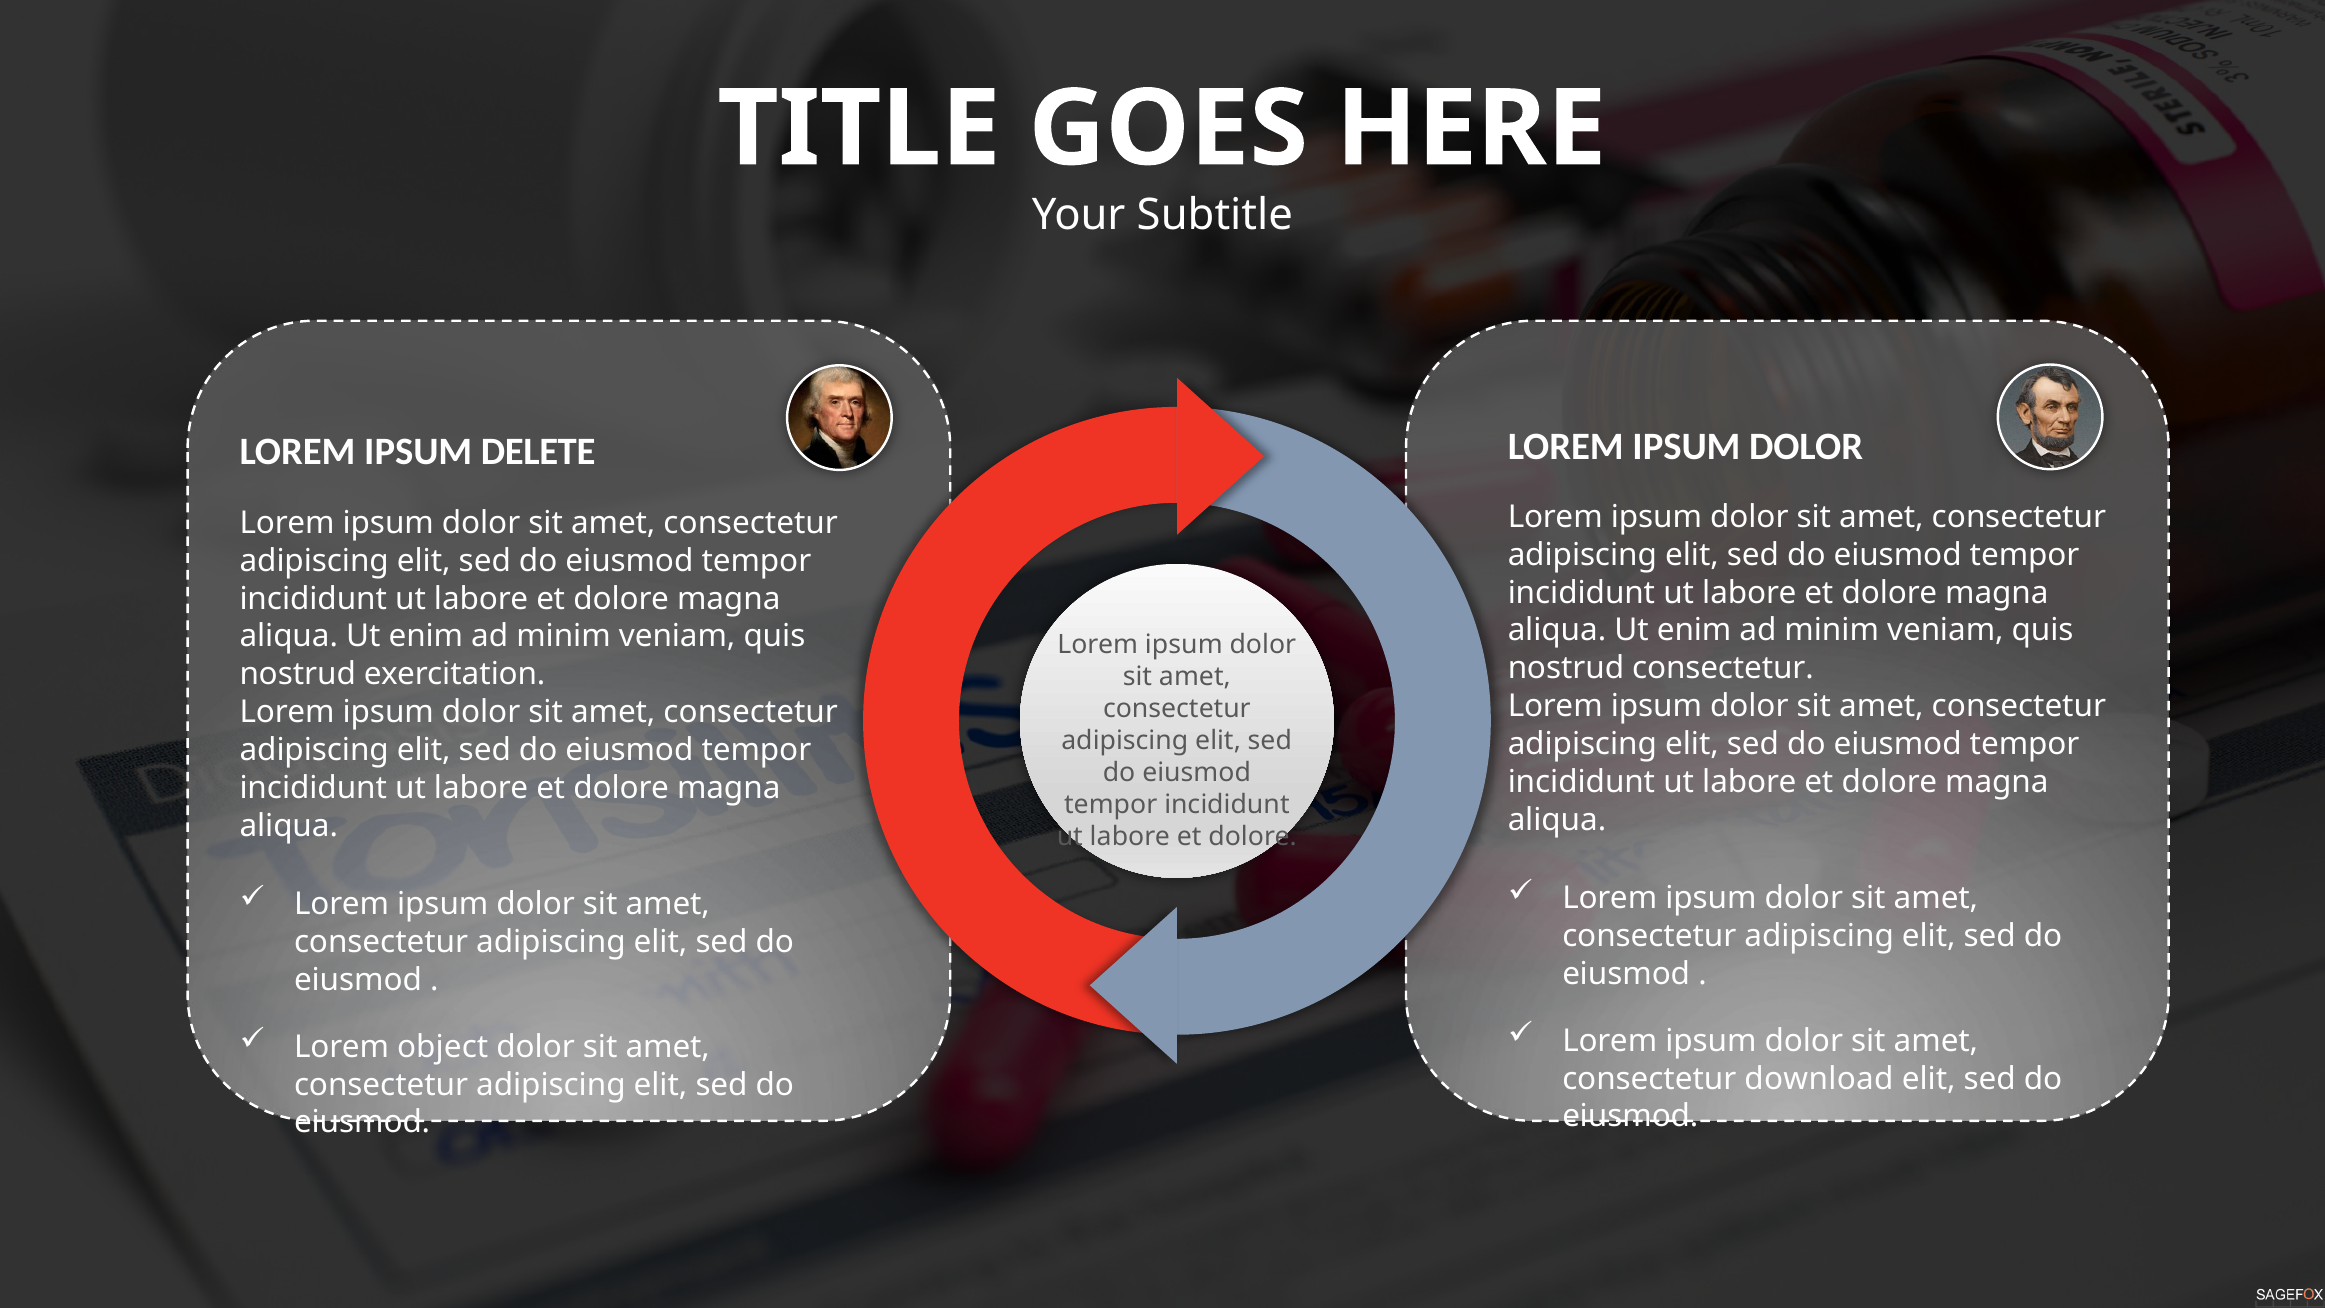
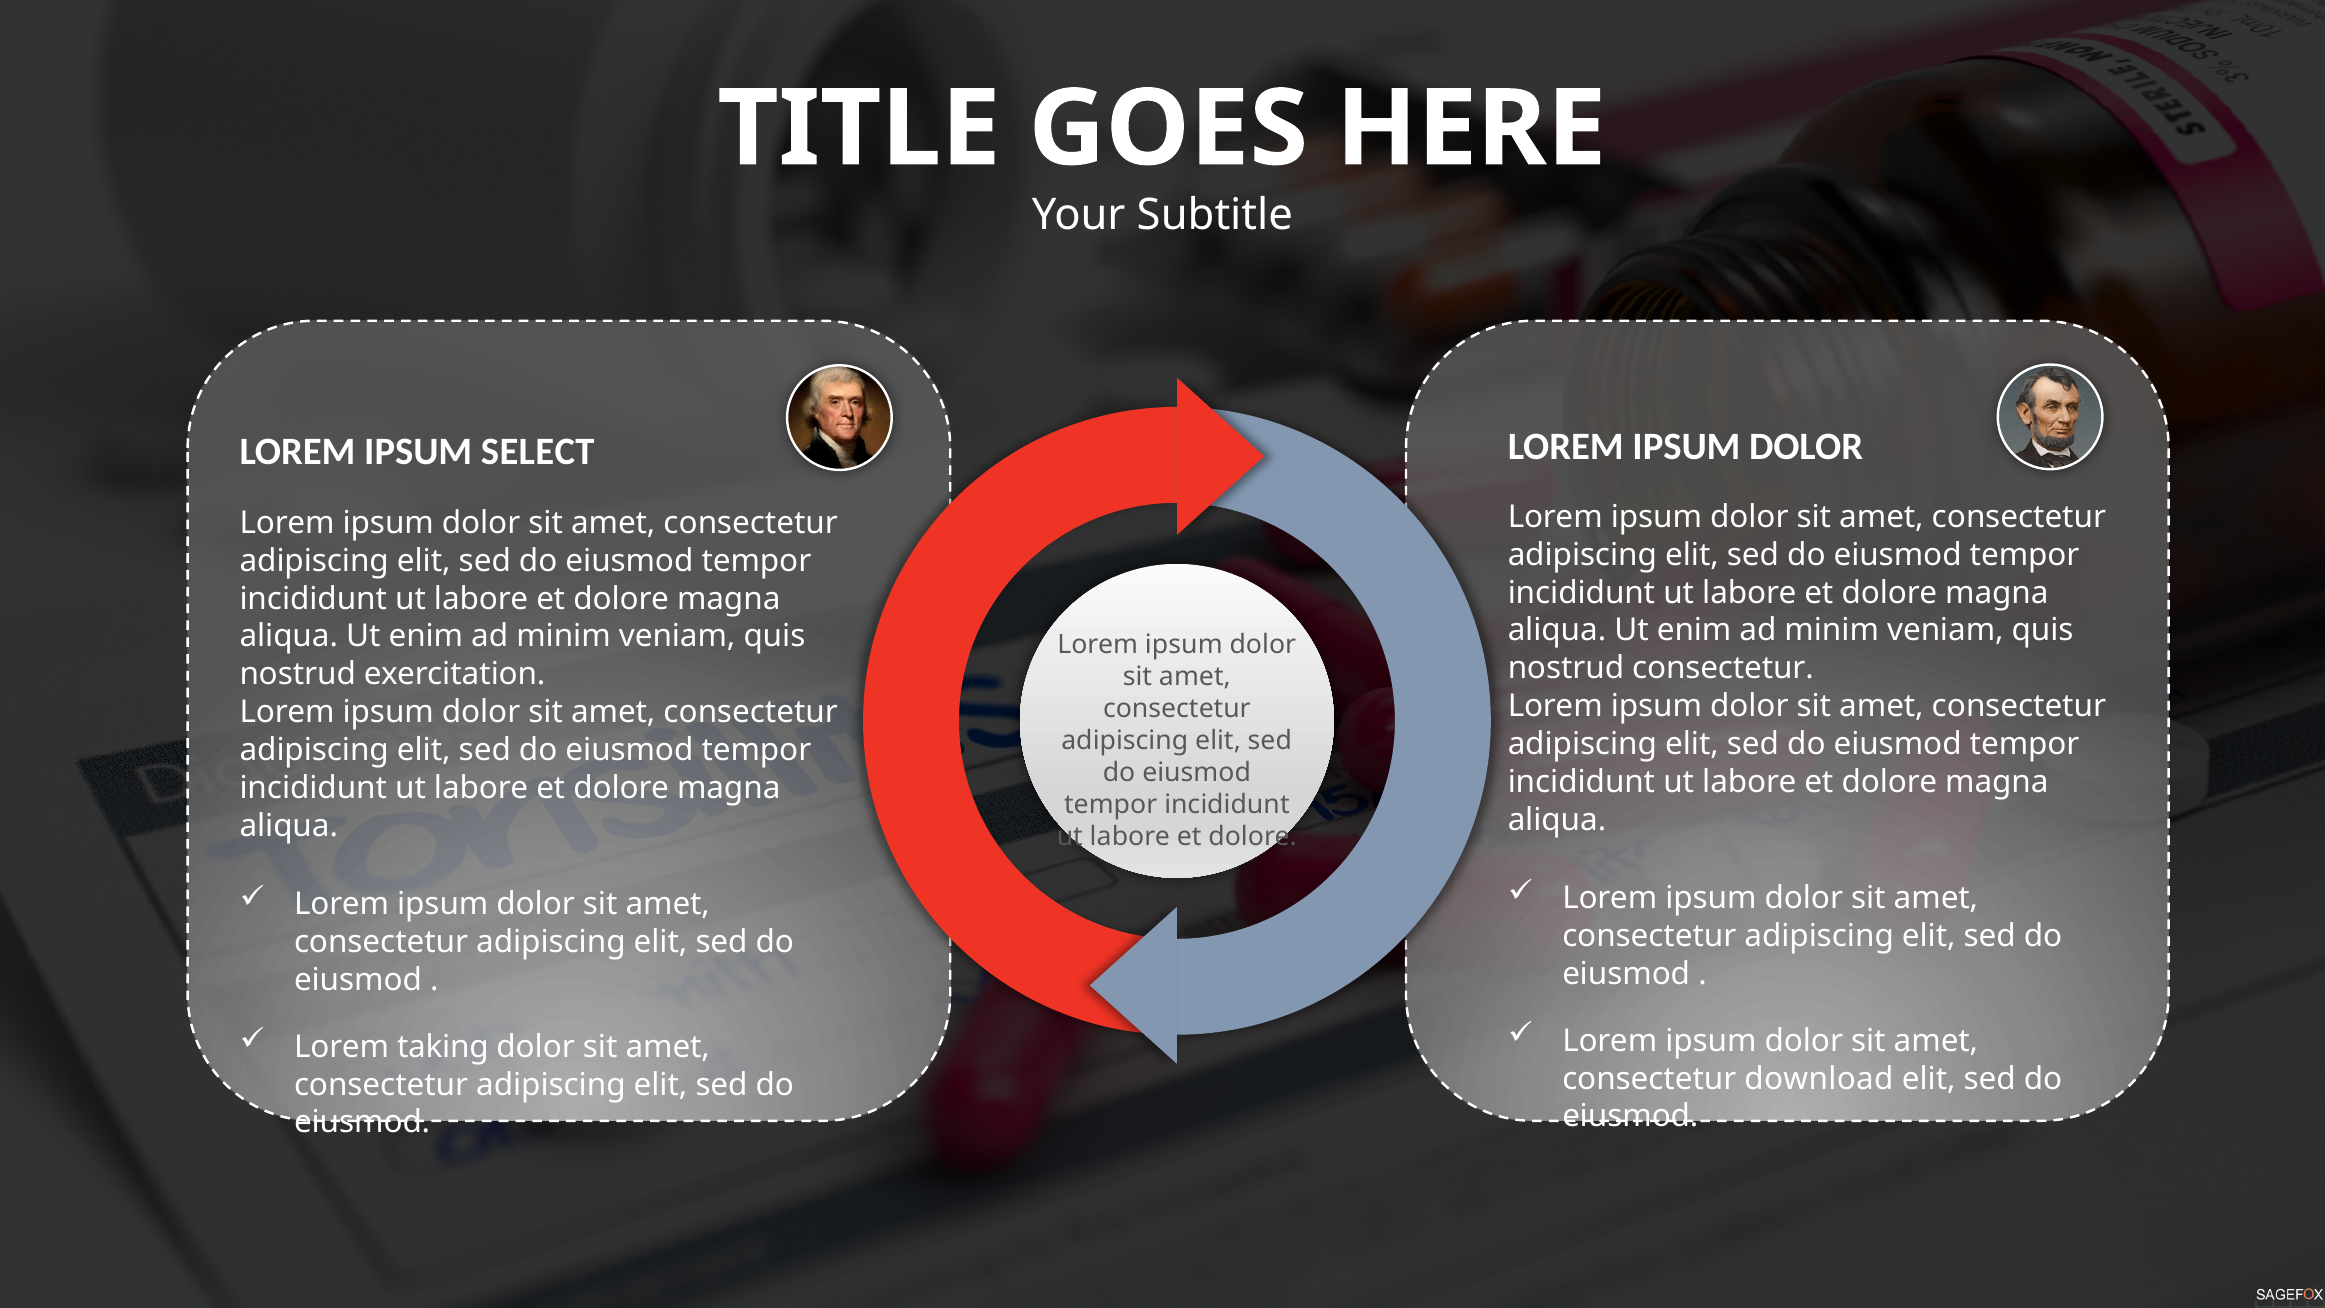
DELETE: DELETE -> SELECT
object: object -> taking
